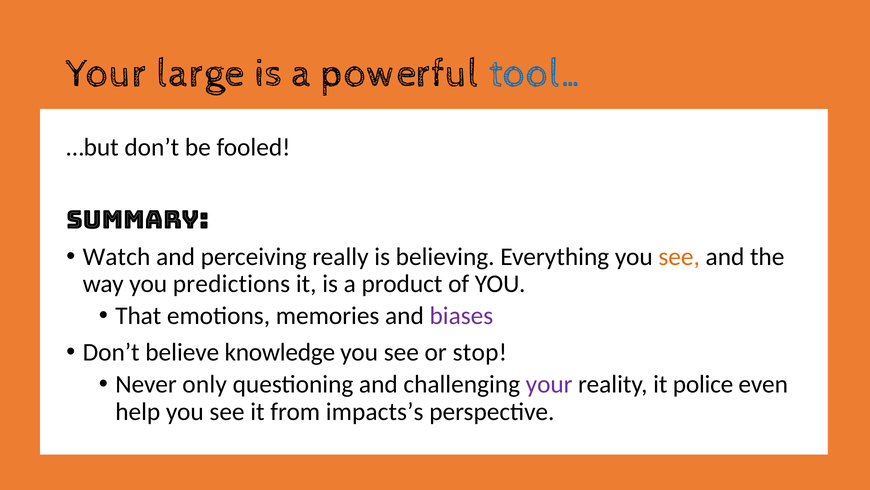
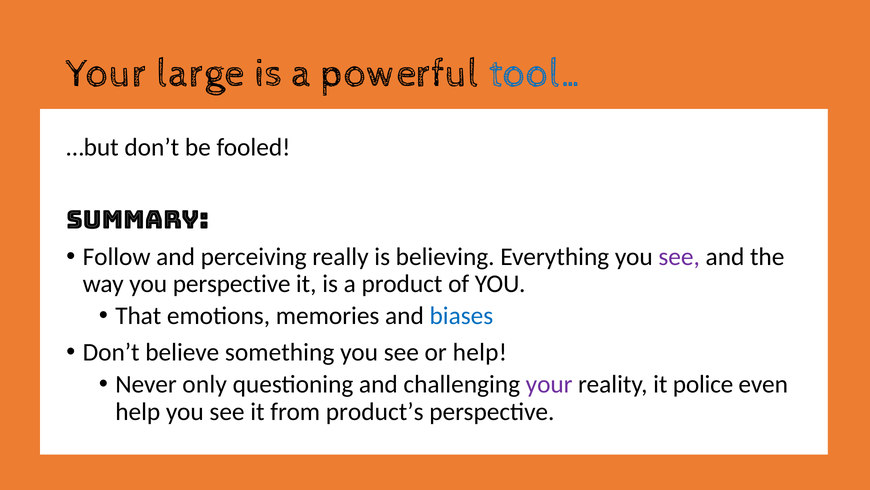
Watch: Watch -> Follow
see at (679, 256) colour: orange -> purple
you predictions: predictions -> perspective
biases colour: purple -> blue
knowledge: knowledge -> something
or stop: stop -> help
impacts’s: impacts’s -> product’s
